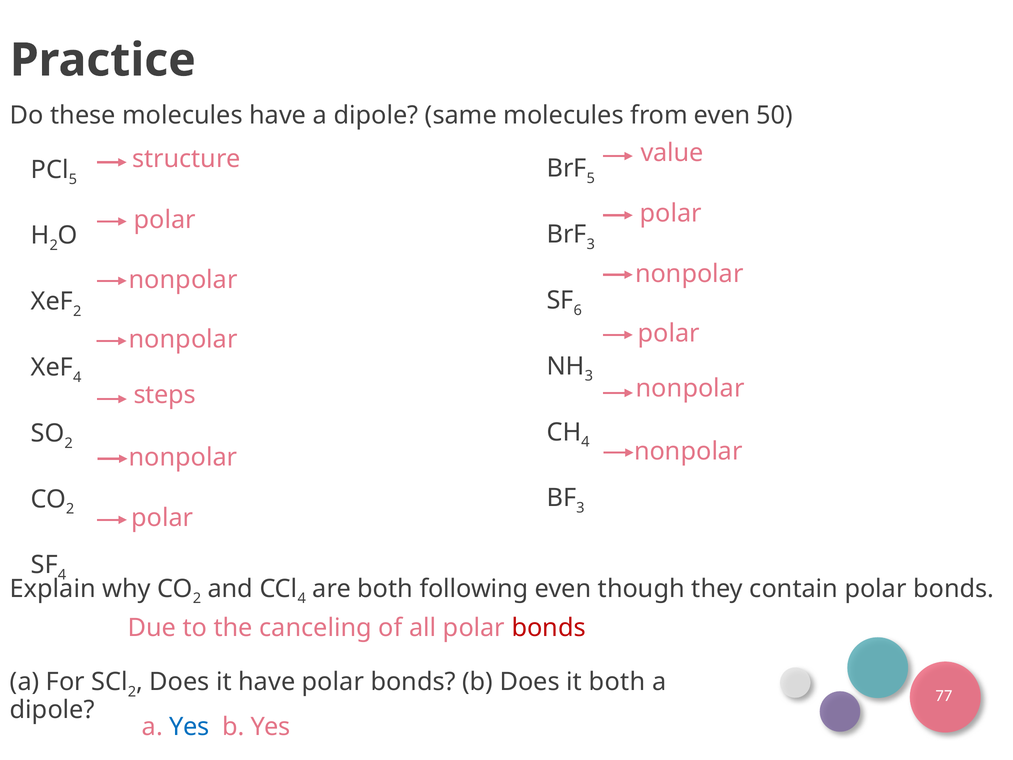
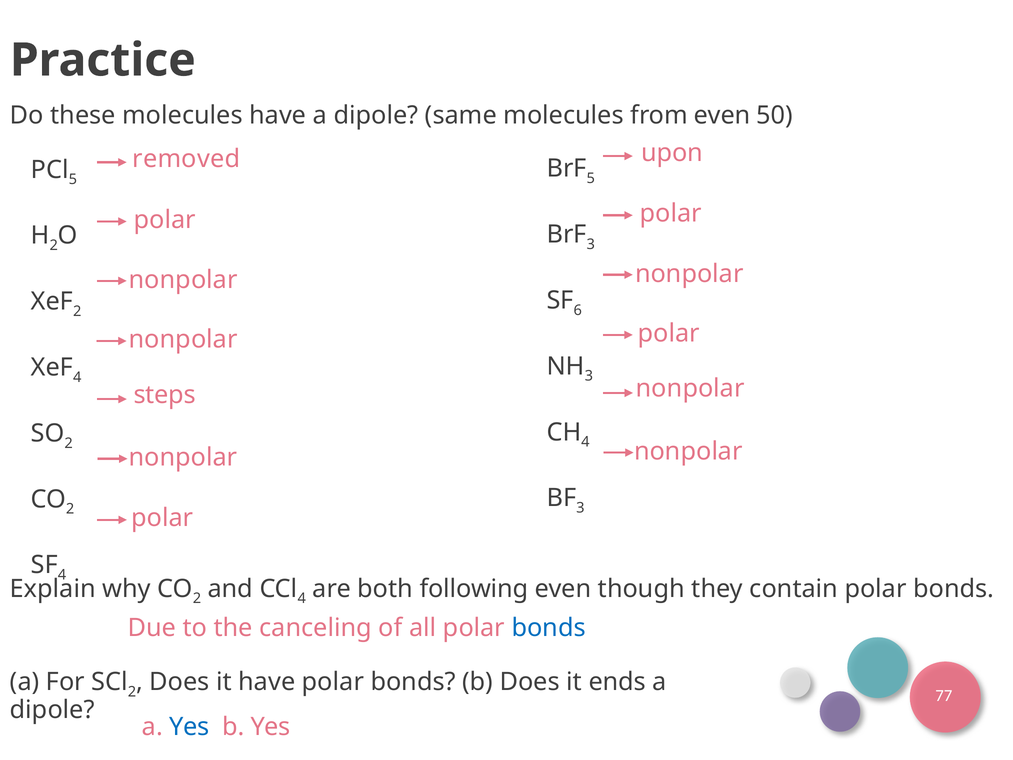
value: value -> upon
structure: structure -> removed
bonds at (549, 628) colour: red -> blue
it both: both -> ends
